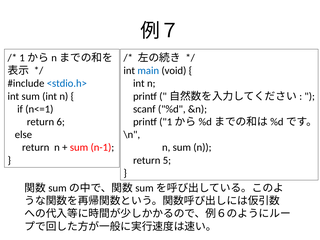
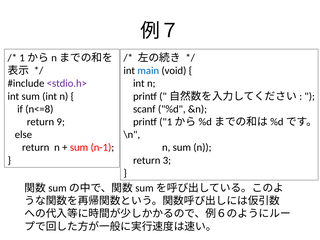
<stdio.h> colour: blue -> purple
n<=1: n<=1 -> n<=8
6: 6 -> 9
5: 5 -> 3
